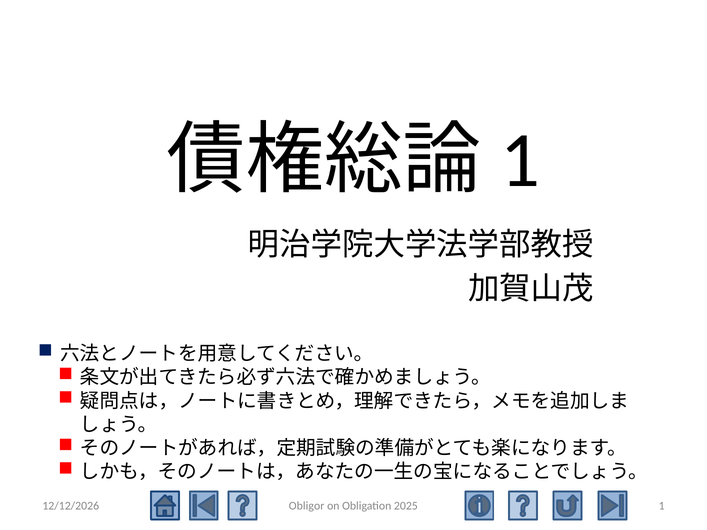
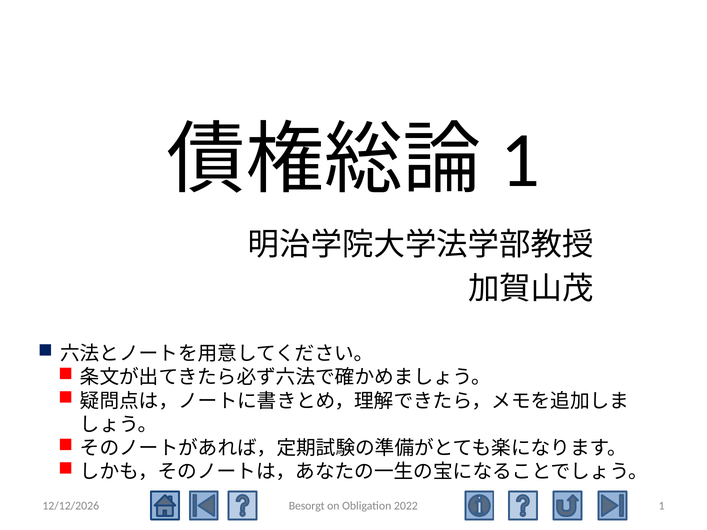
Obligor: Obligor -> Besorgt
2025: 2025 -> 2022
